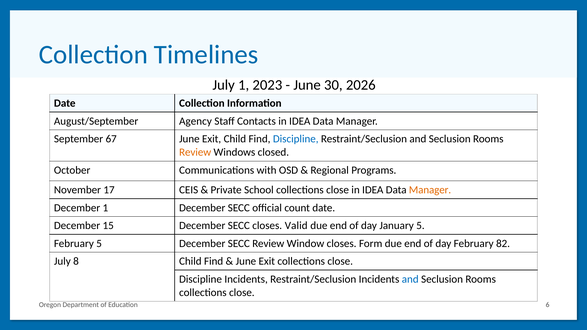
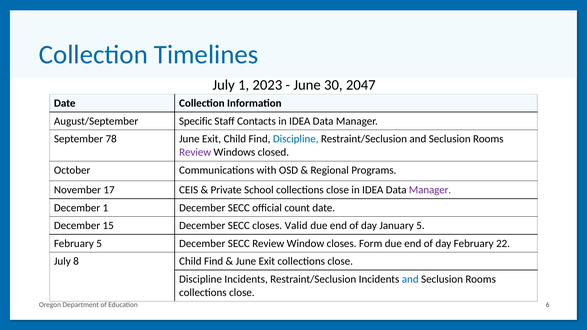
2026: 2026 -> 2047
Agency: Agency -> Specific
67: 67 -> 78
Review at (195, 152) colour: orange -> purple
Manager at (430, 190) colour: orange -> purple
82: 82 -> 22
